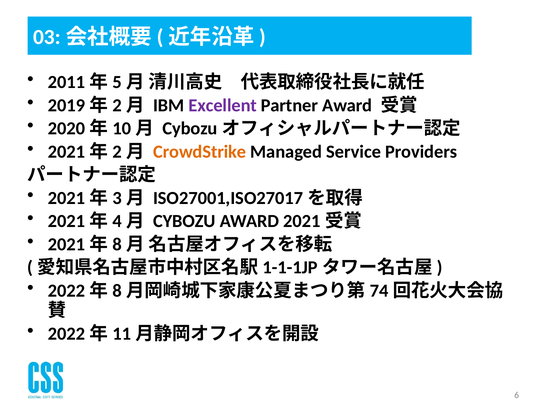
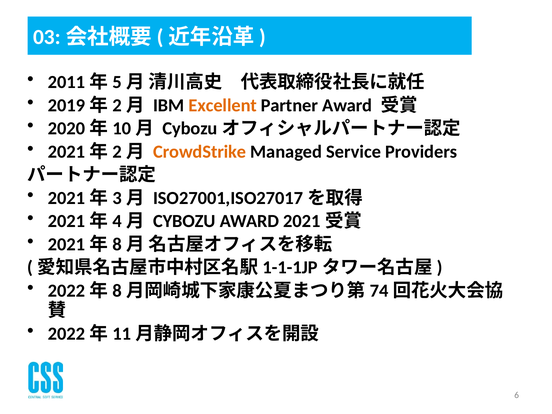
Excellent colour: purple -> orange
